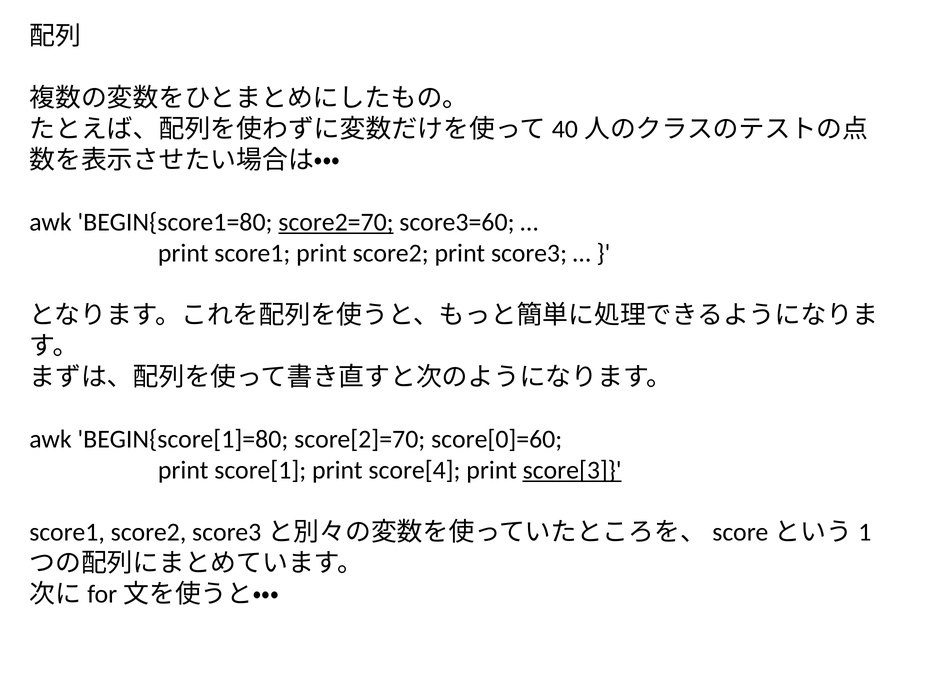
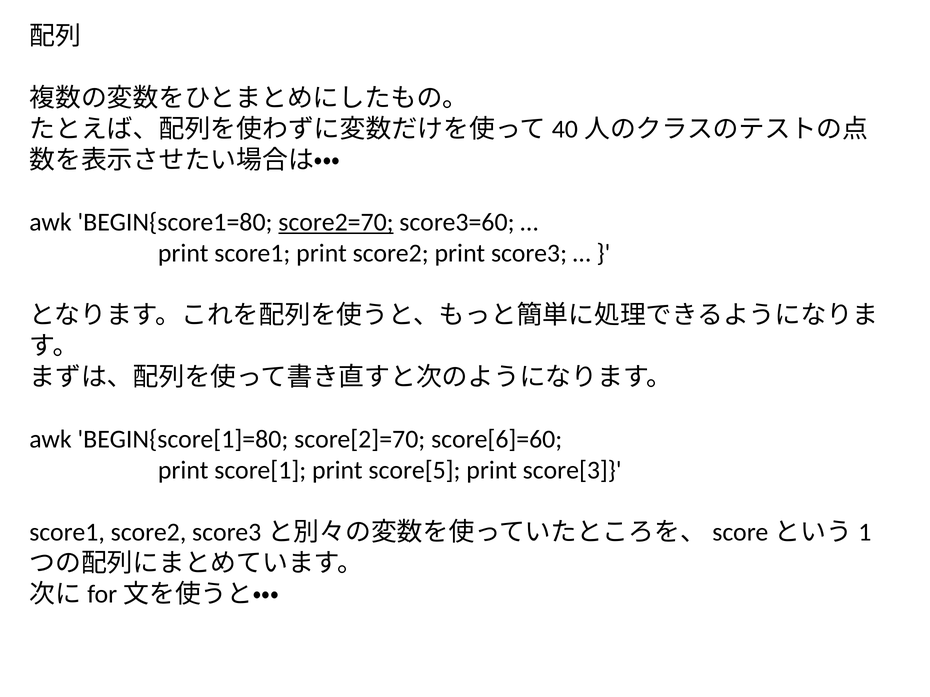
score[0]=60: score[0]=60 -> score[6]=60
score[4: score[4 -> score[5
score[3 underline: present -> none
